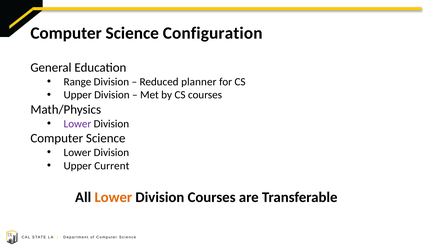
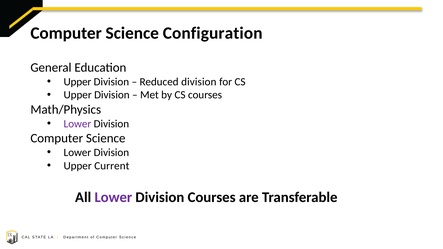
Range at (77, 82): Range -> Upper
Reduced planner: planner -> division
Lower at (113, 197) colour: orange -> purple
